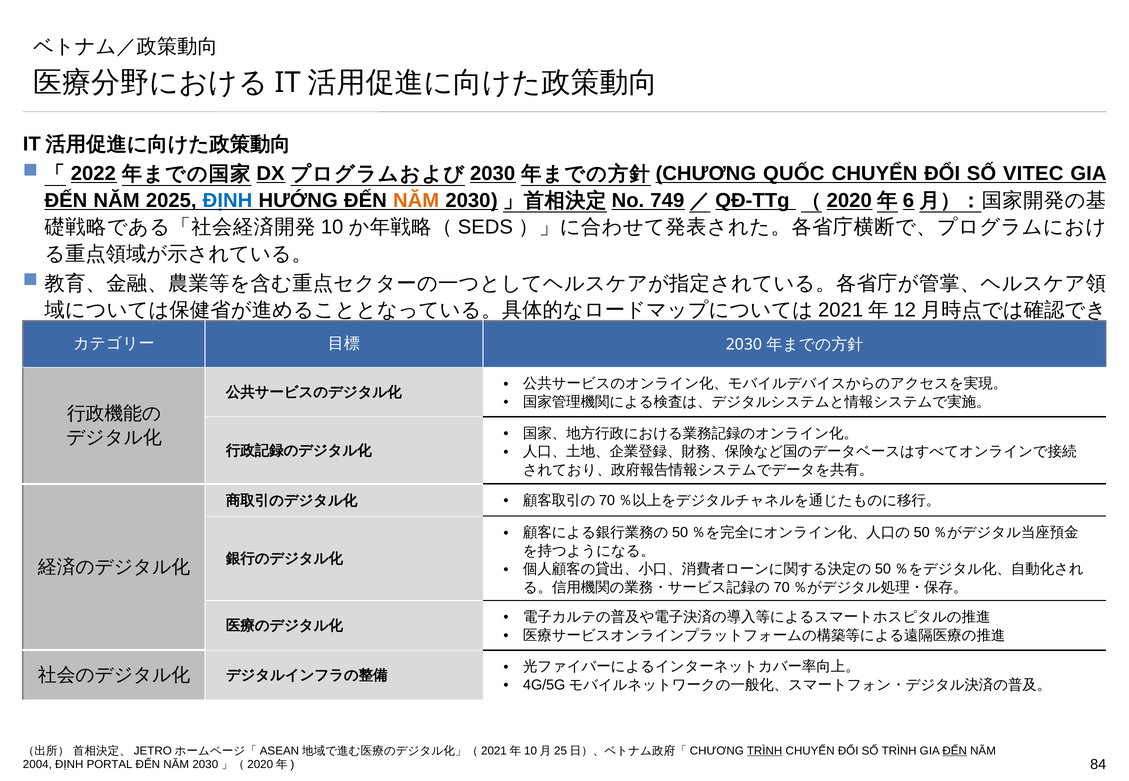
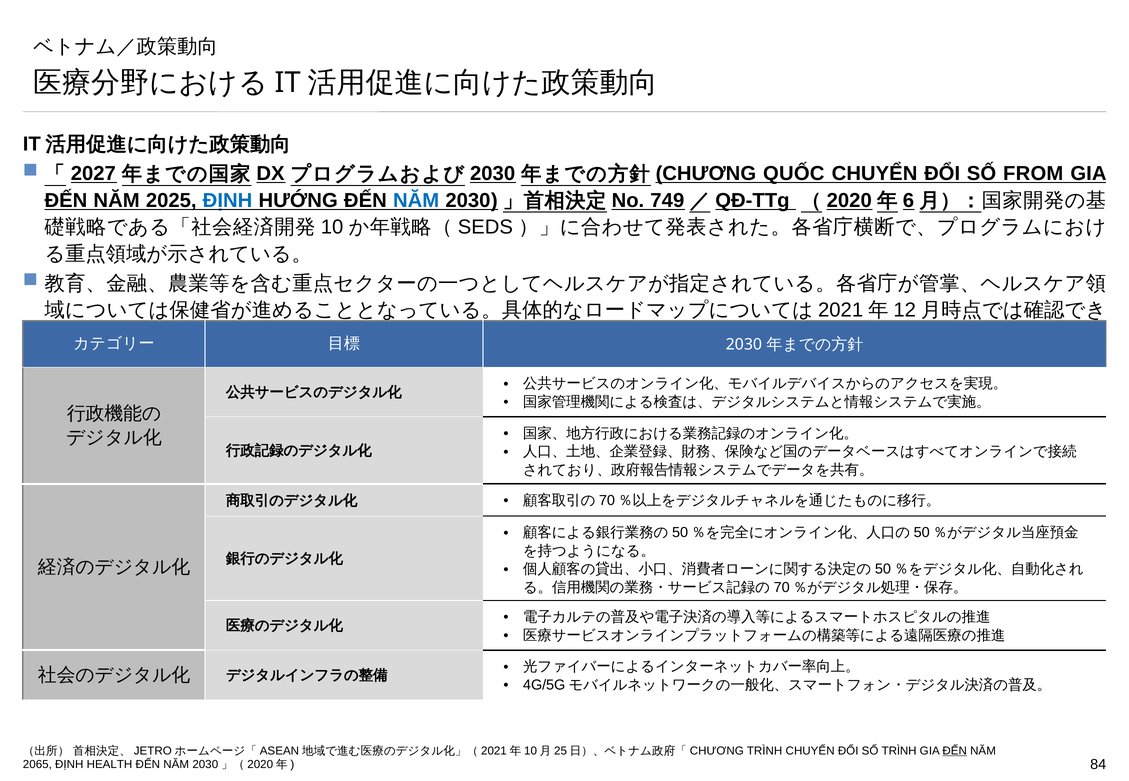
2022: 2022 -> 2027
VITEC: VITEC -> FROM
NĂM at (416, 201) colour: orange -> blue
TRÌNH at (765, 751) underline: present -> none
2004: 2004 -> 2065
PORTAL: PORTAL -> HEALTH
